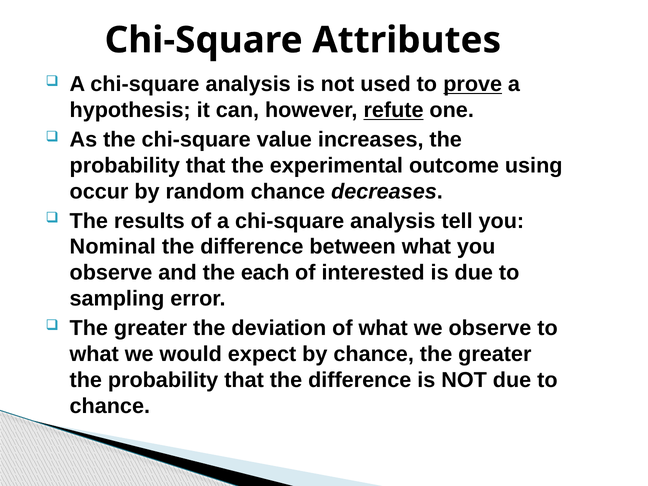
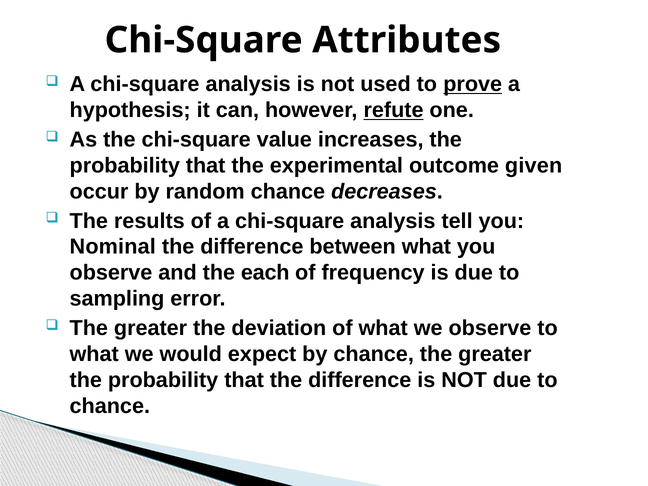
using: using -> given
interested: interested -> frequency
